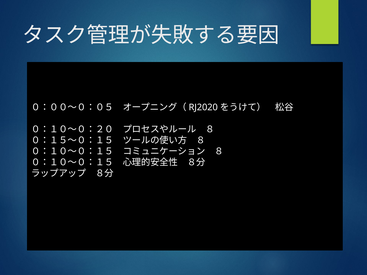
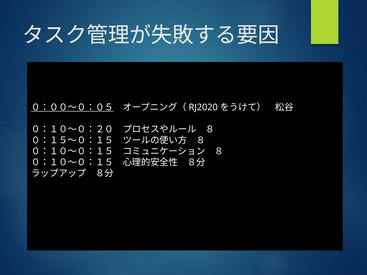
０：００～０：０５ underline: none -> present
